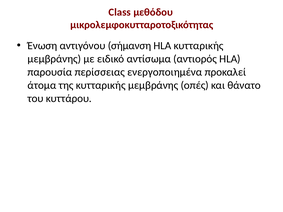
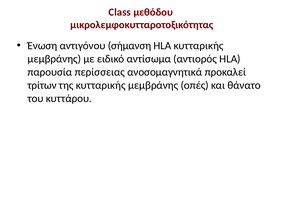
ενεργοποιημένα: ενεργοποιημένα -> ανοσομαγνητικά
άτομα: άτομα -> τρίτων
